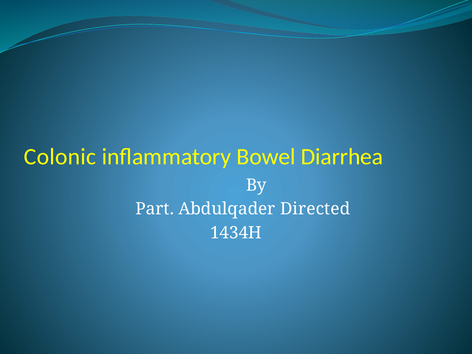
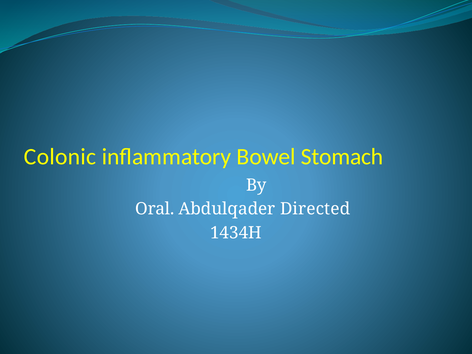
Diarrhea: Diarrhea -> Stomach
Part: Part -> Oral
